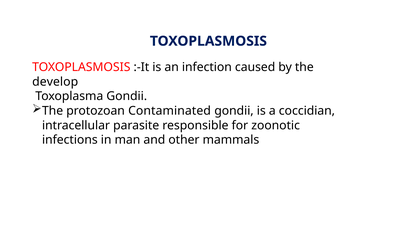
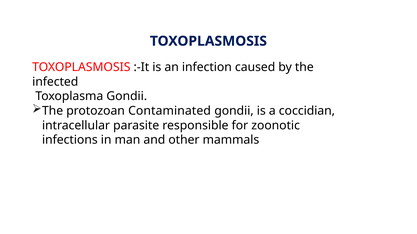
develop: develop -> infected
